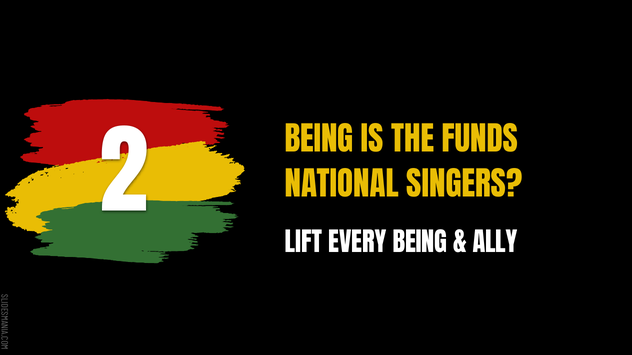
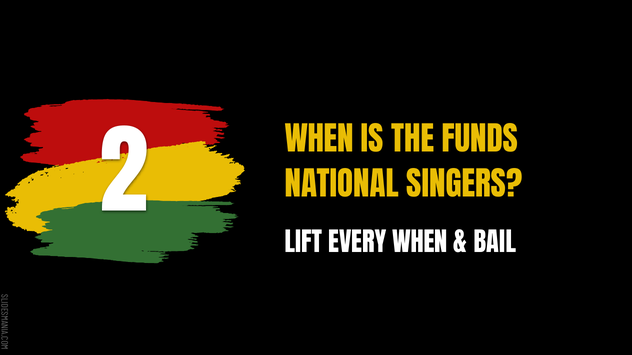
2 BEING: BEING -> WHEN
EVERY BEING: BEING -> WHEN
ALLY: ALLY -> BAIL
